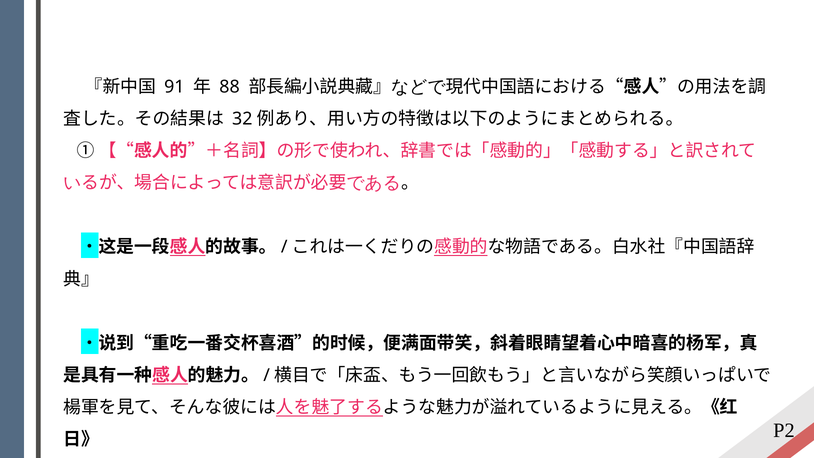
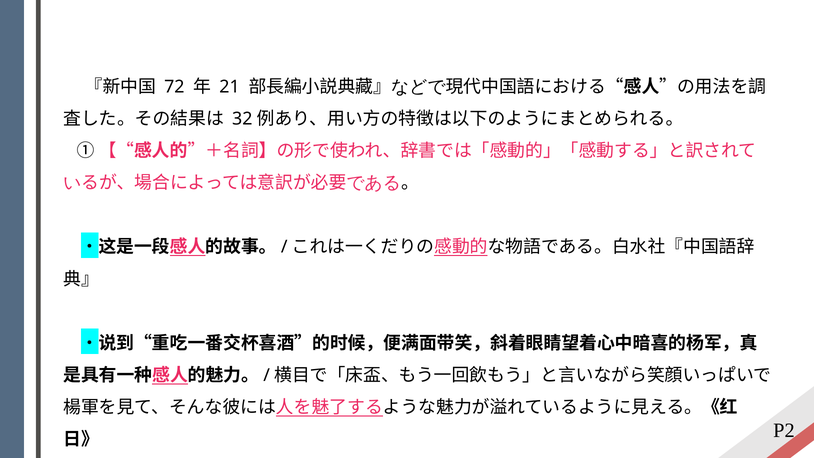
91: 91 -> 72
88: 88 -> 21
